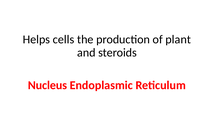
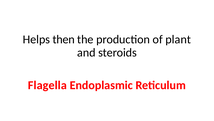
cells: cells -> then
Nucleus: Nucleus -> Flagella
